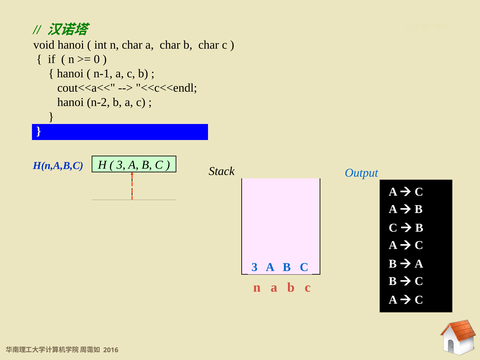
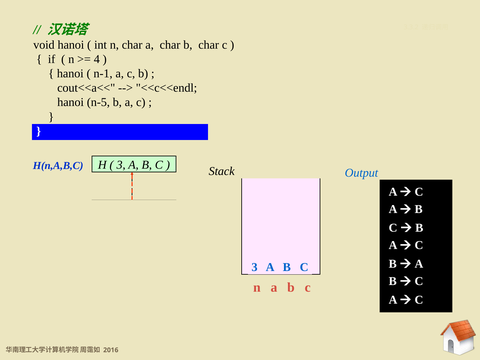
0: 0 -> 4
n-2: n-2 -> n-5
